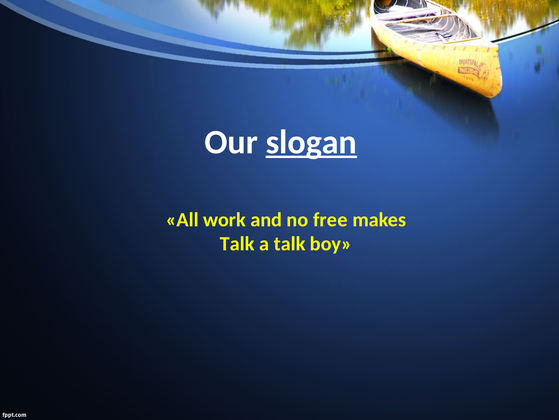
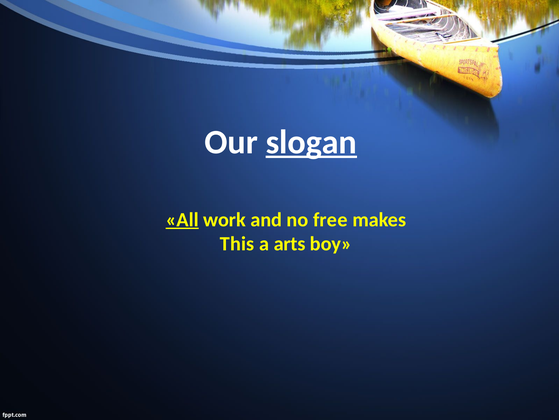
All underline: none -> present
Talk at (237, 244): Talk -> This
a talk: talk -> arts
